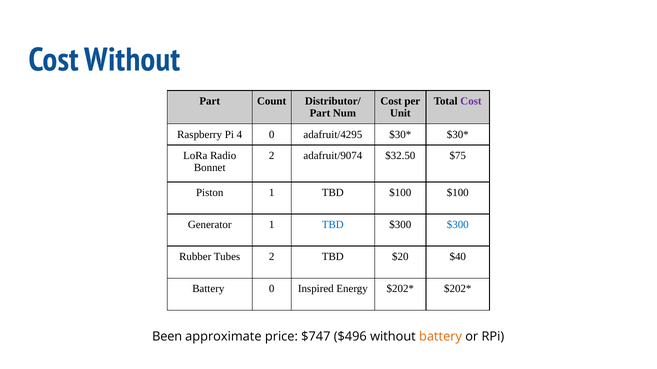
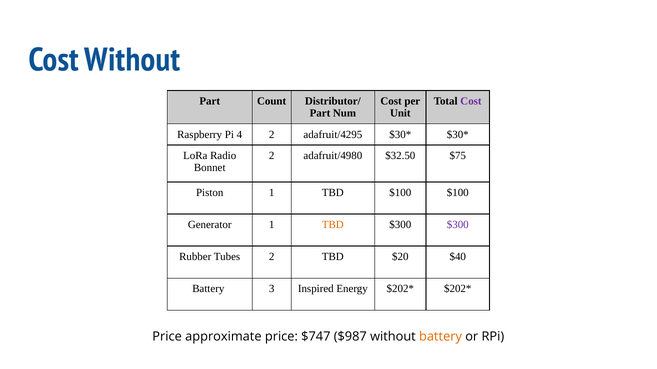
4 0: 0 -> 2
adafruit/9074: adafruit/9074 -> adafruit/4980
TBD at (333, 225) colour: blue -> orange
$300 at (458, 225) colour: blue -> purple
Battery 0: 0 -> 3
Been at (167, 337): Been -> Price
$496: $496 -> $987
